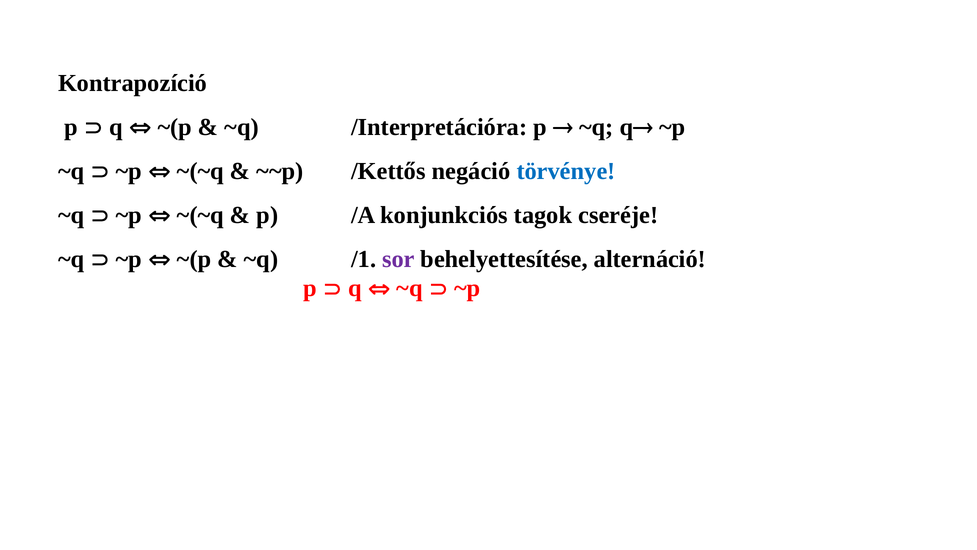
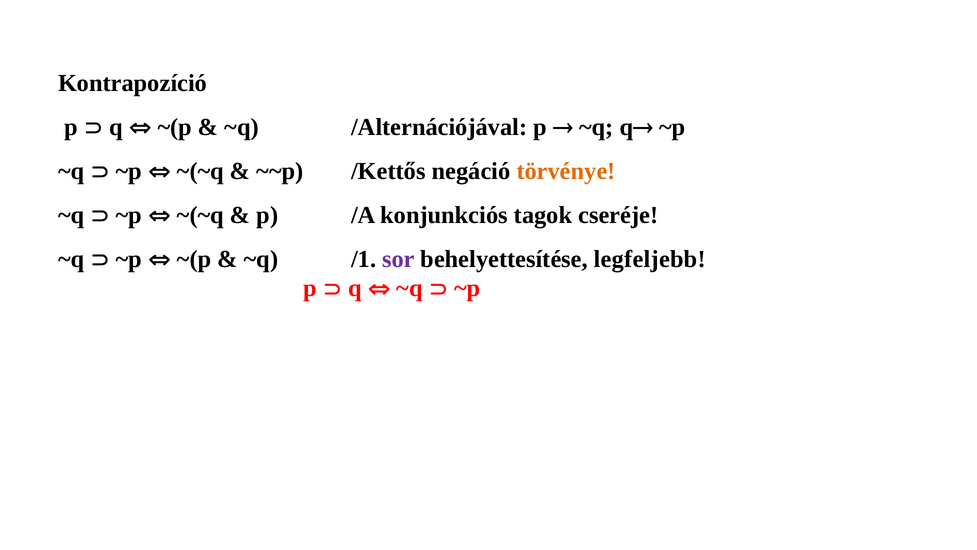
/Interpretációra: /Interpretációra -> /Alternációjával
törvénye colour: blue -> orange
alternáció: alternáció -> legfeljebb
